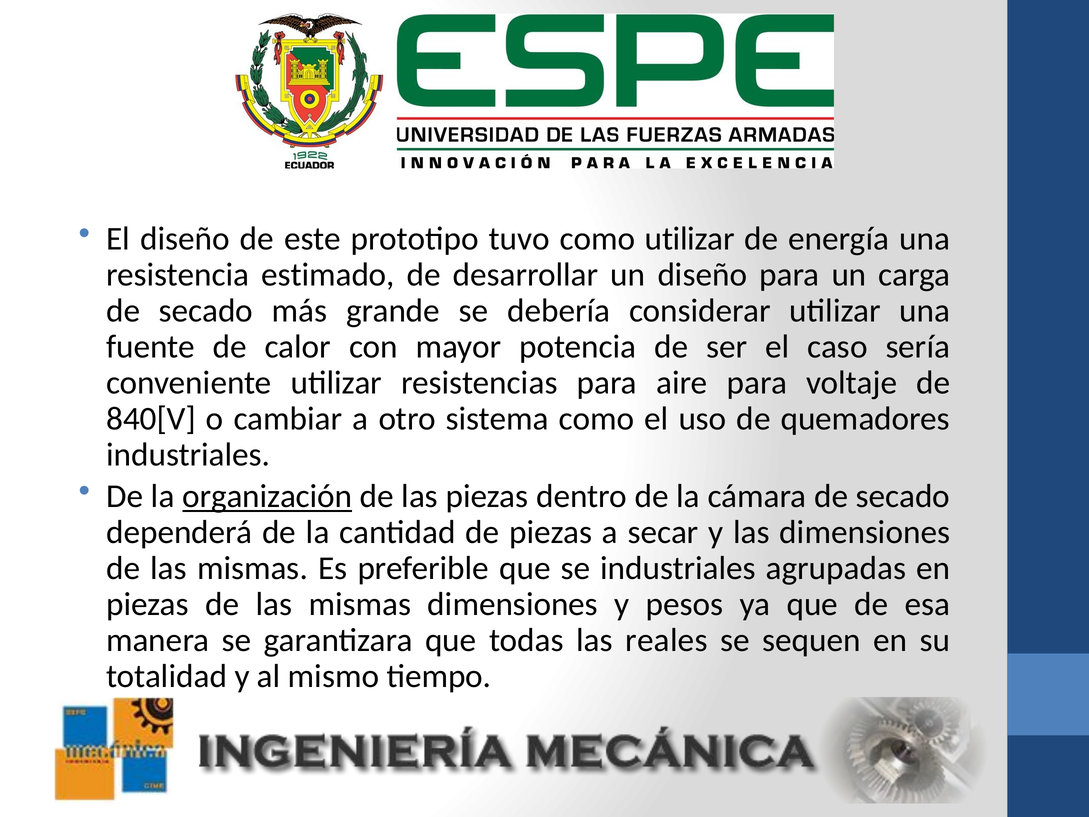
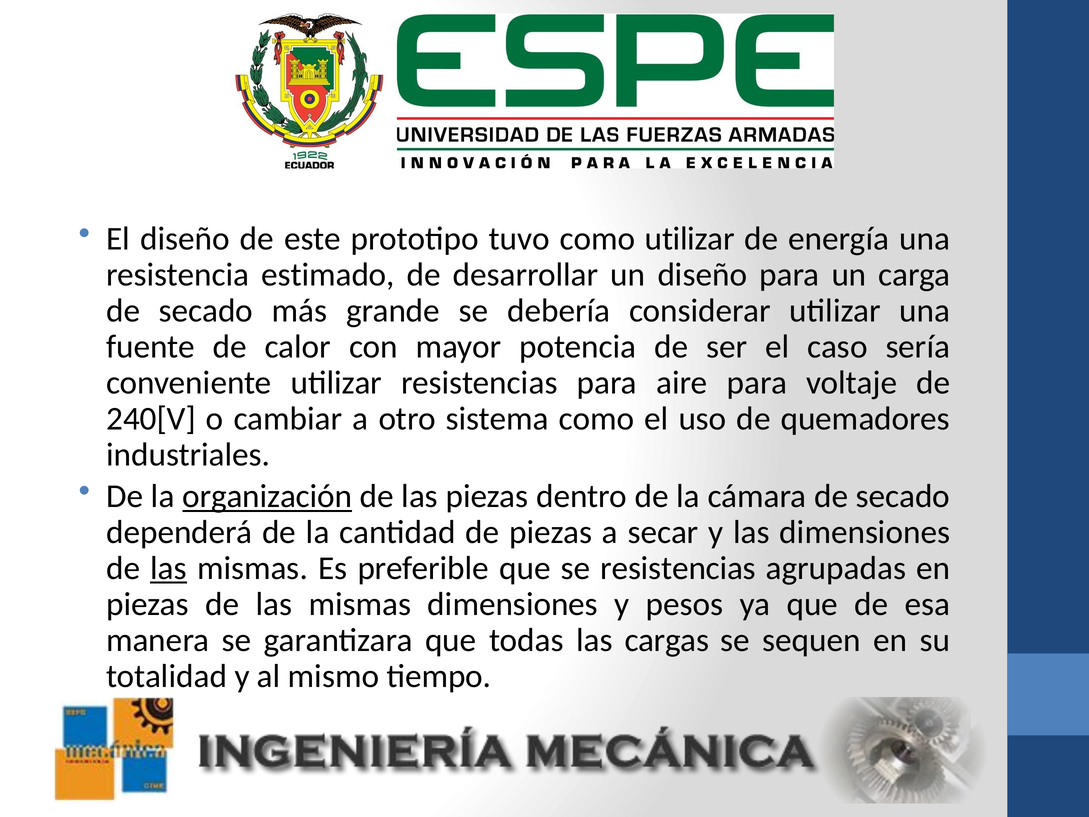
840[V: 840[V -> 240[V
las at (169, 568) underline: none -> present
se industriales: industriales -> resistencias
reales: reales -> cargas
